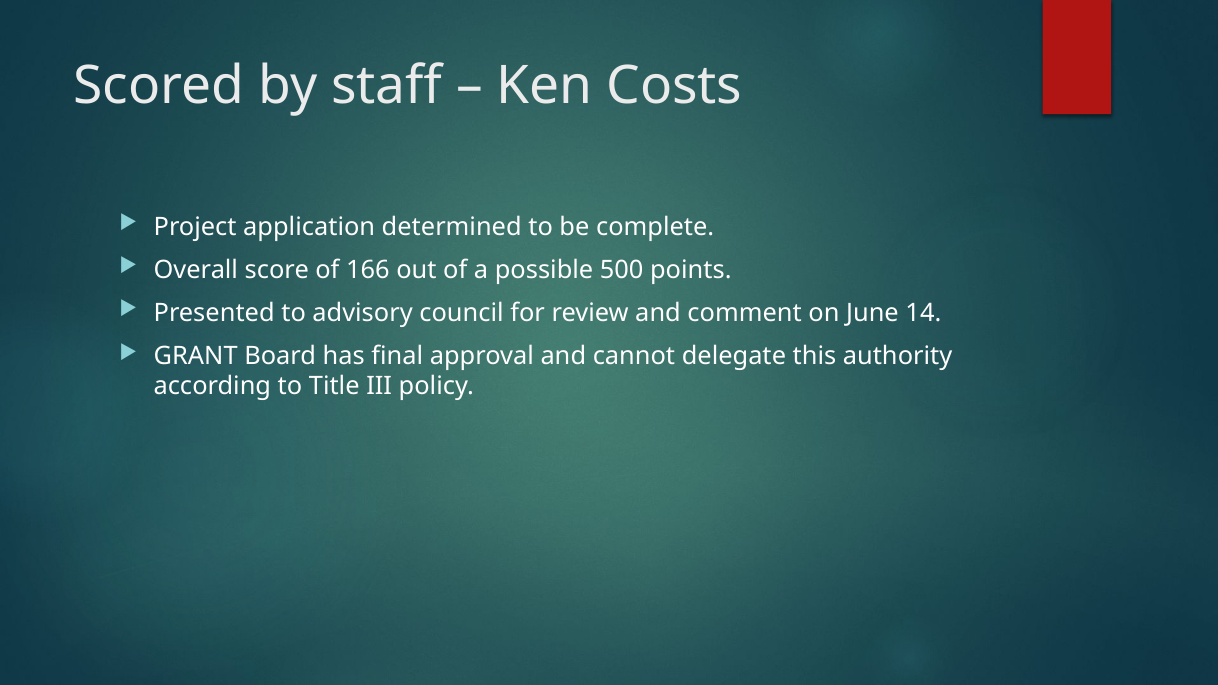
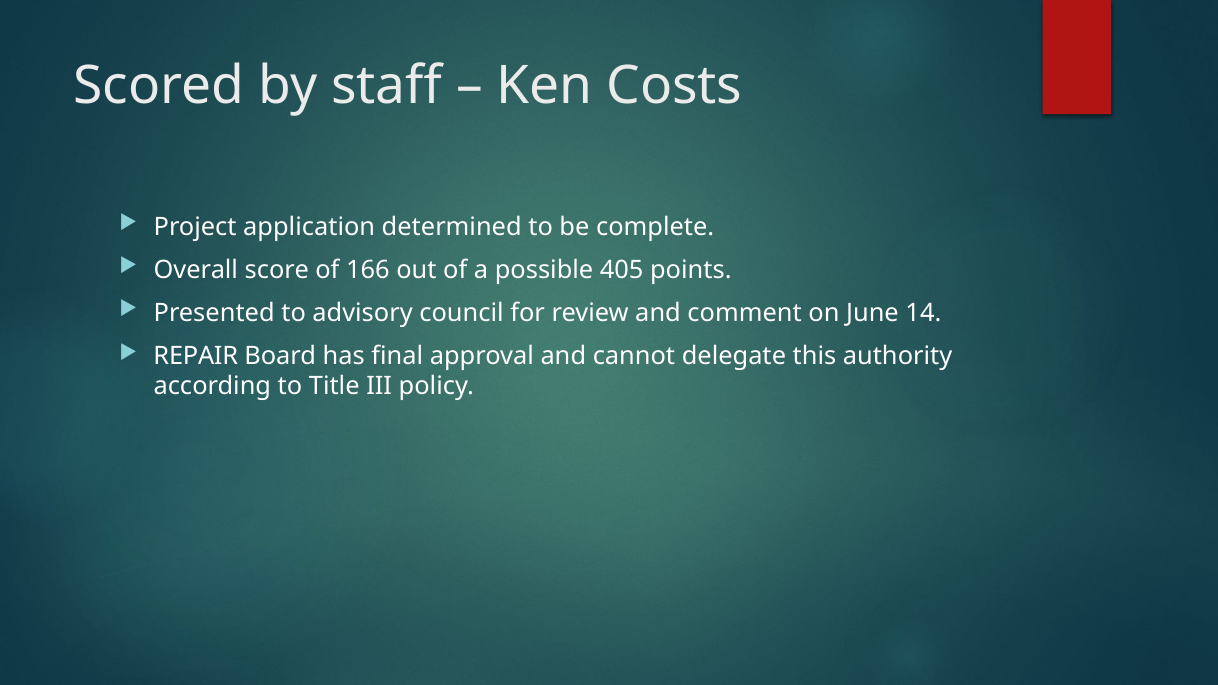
500: 500 -> 405
GRANT: GRANT -> REPAIR
